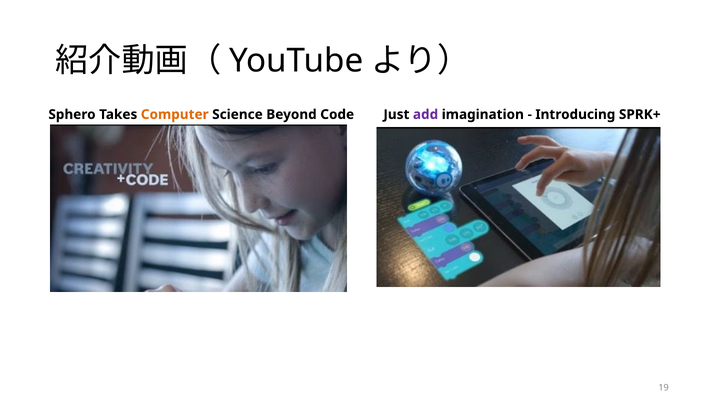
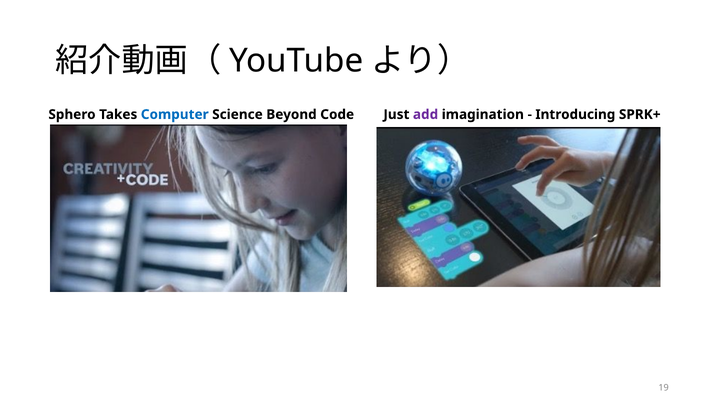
Computer colour: orange -> blue
